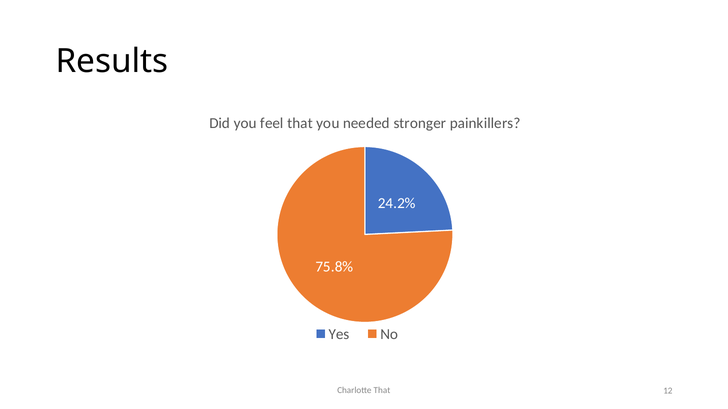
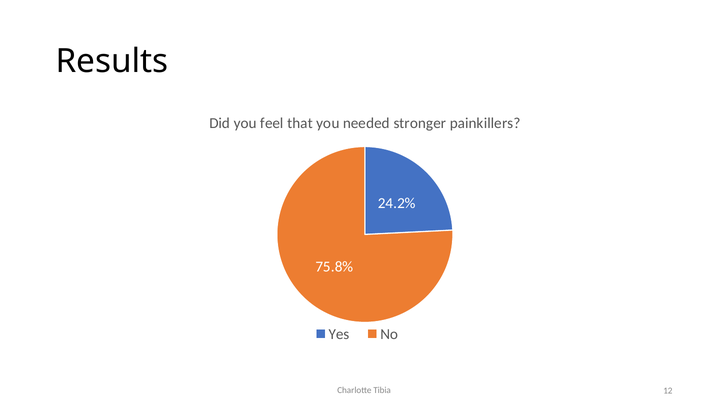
Charlotte That: That -> Tibia
